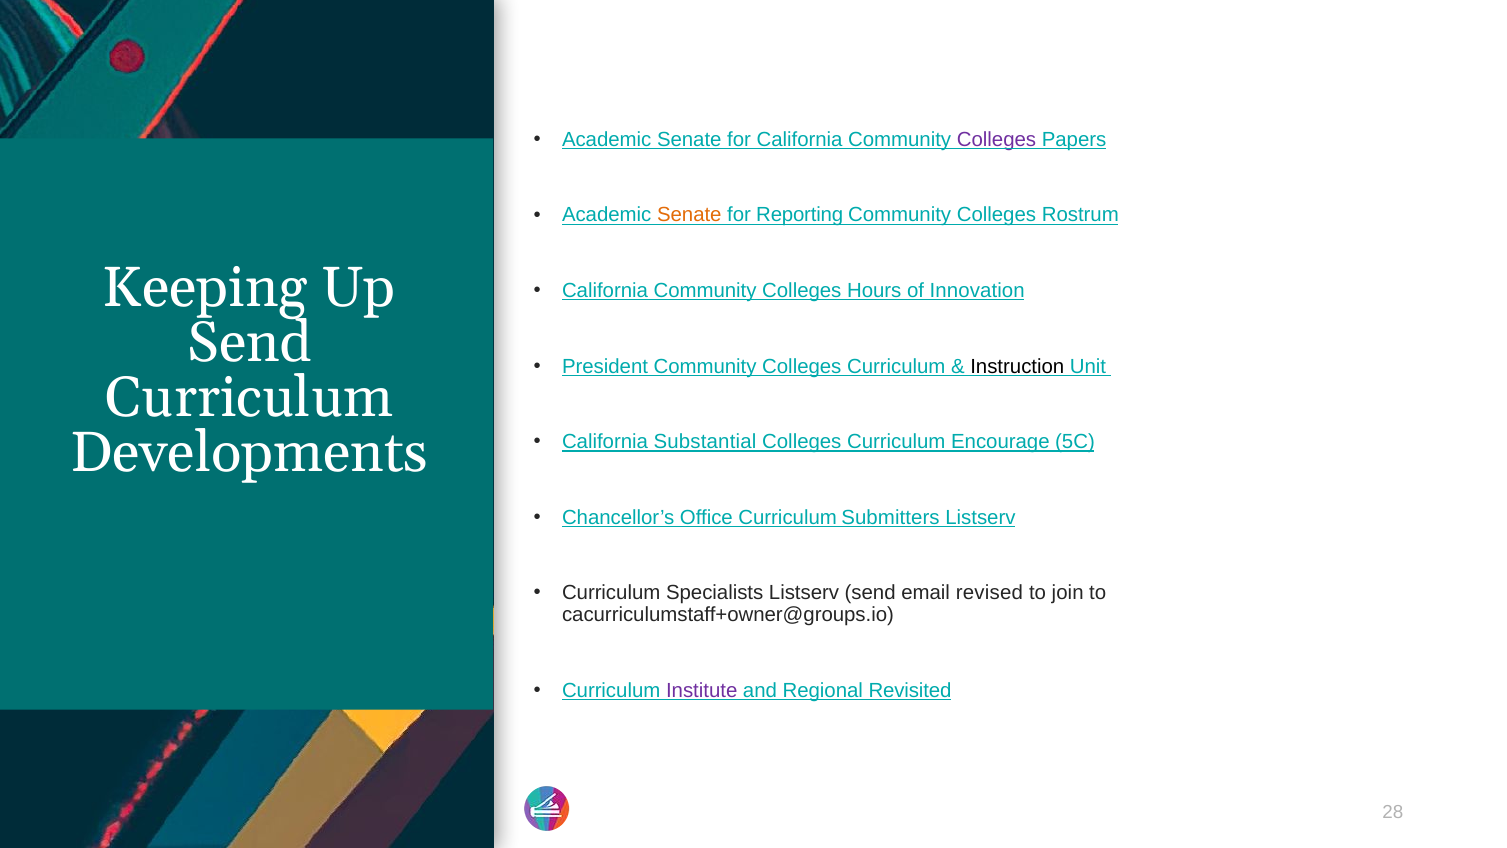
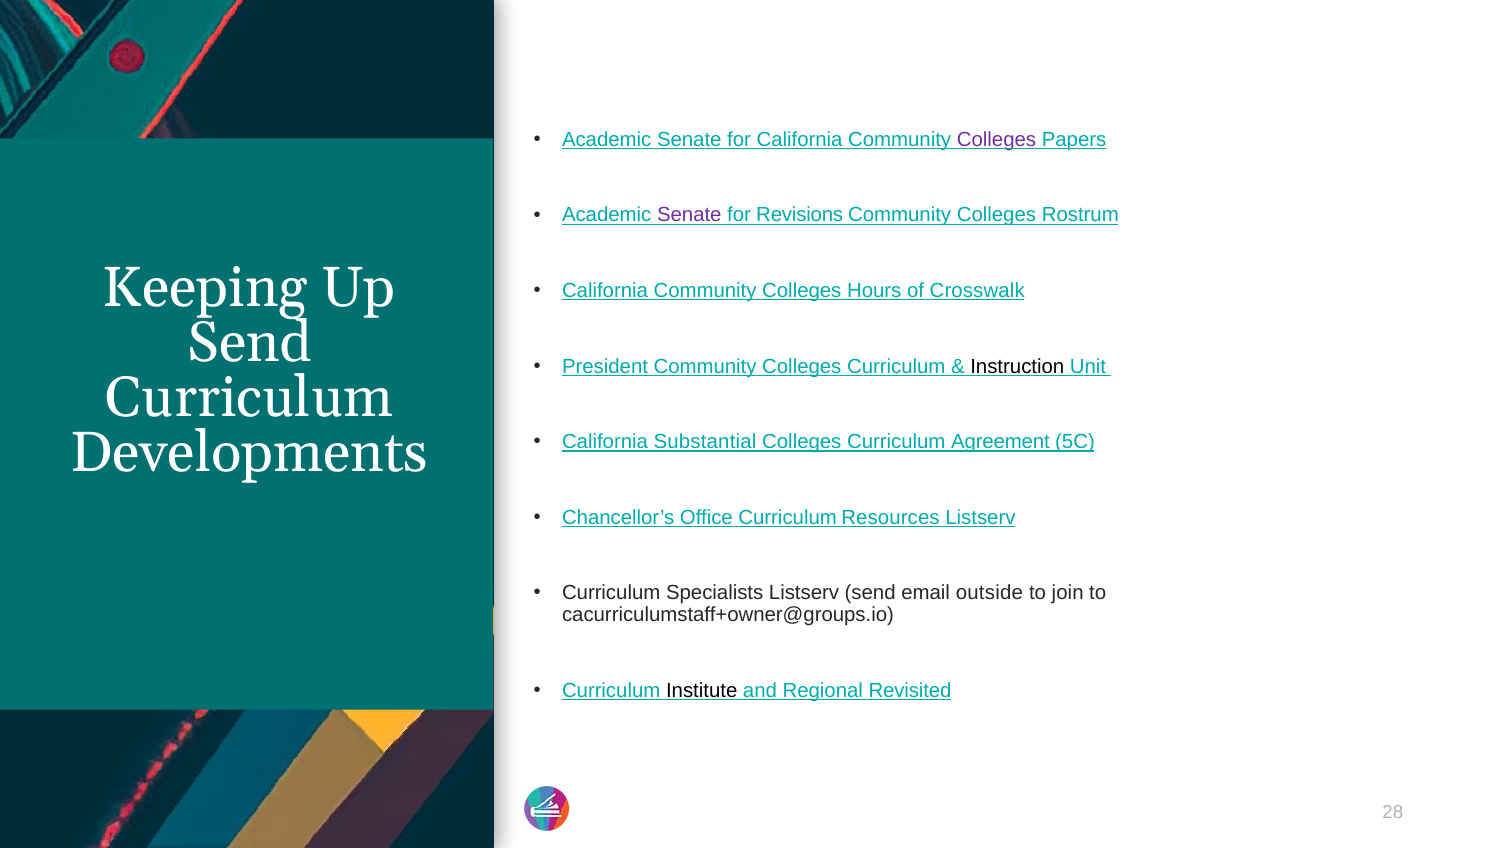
Senate at (689, 215) colour: orange -> purple
Reporting: Reporting -> Revisions
Innovation: Innovation -> Crosswalk
Encourage: Encourage -> Agreement
Submitters: Submitters -> Resources
revised: revised -> outside
Institute colour: purple -> black
